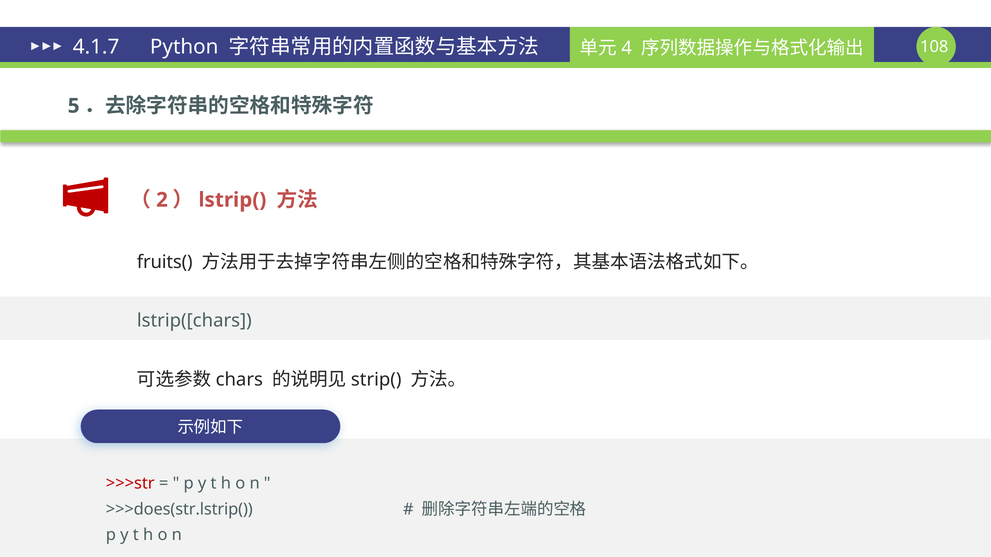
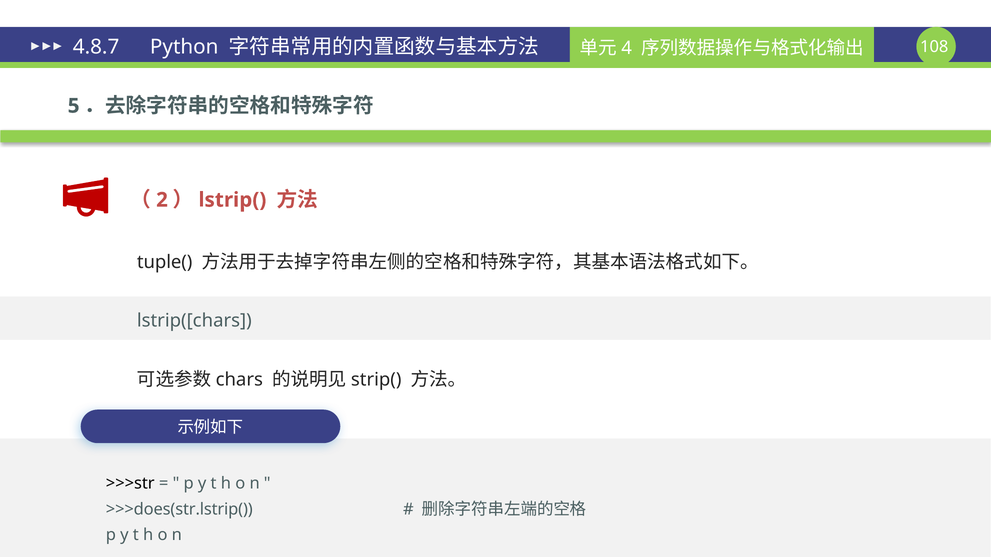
4.1.7: 4.1.7 -> 4.8.7
fruits(: fruits( -> tuple(
>>>str colour: red -> black
